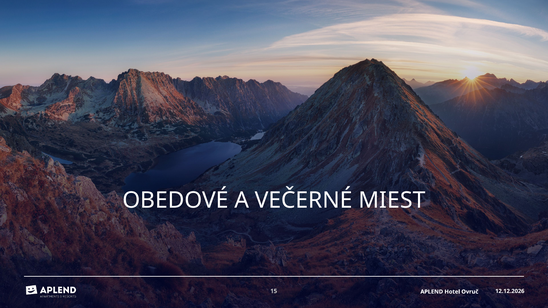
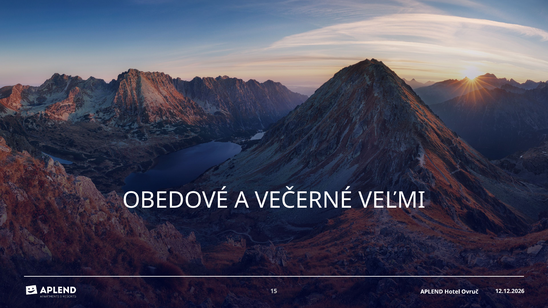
MIEST: MIEST -> VEĽMI
